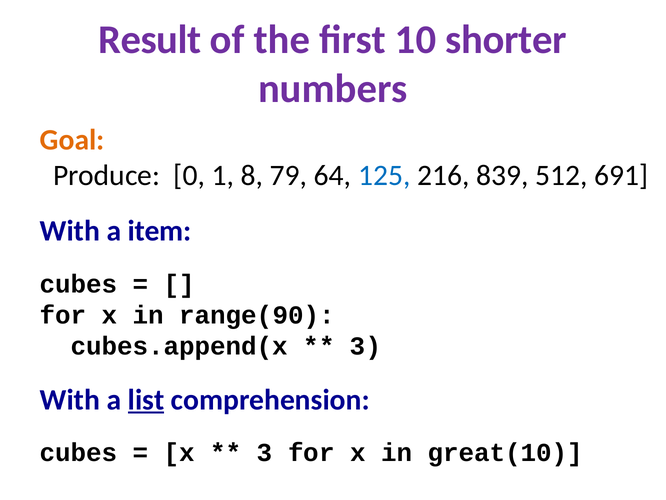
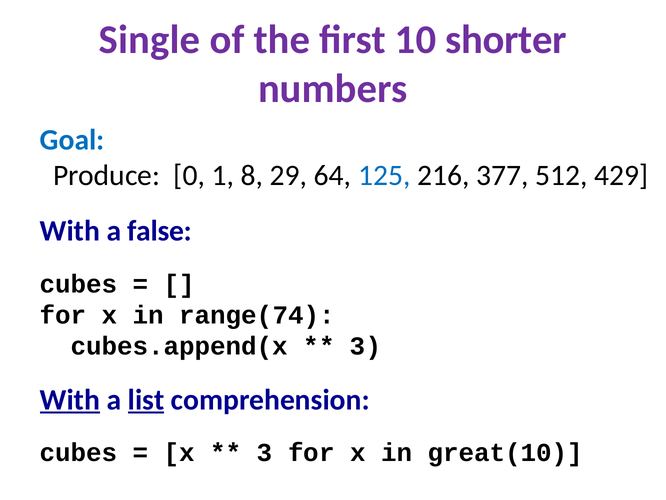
Result: Result -> Single
Goal colour: orange -> blue
79: 79 -> 29
839: 839 -> 377
691: 691 -> 429
item: item -> false
range(90: range(90 -> range(74
With at (70, 399) underline: none -> present
